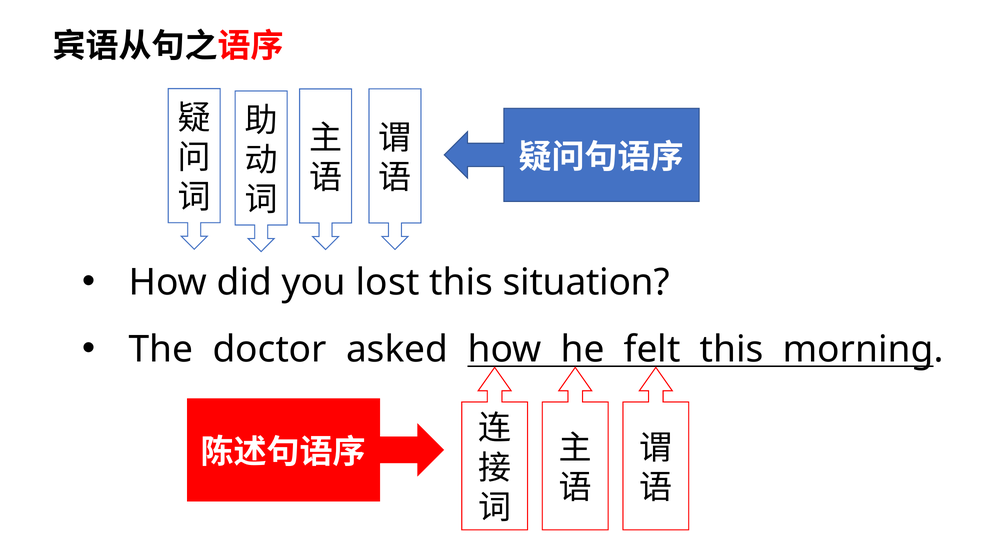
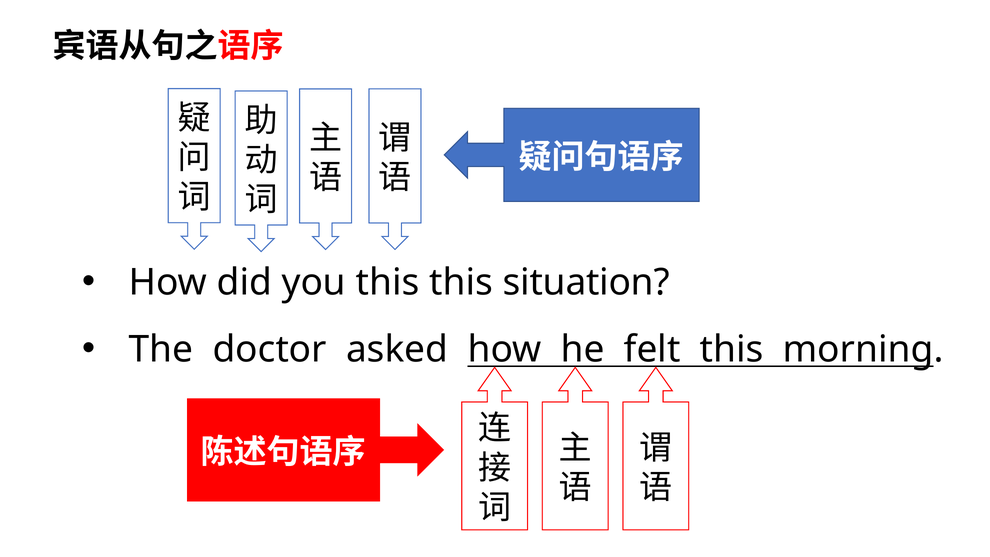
you lost: lost -> this
